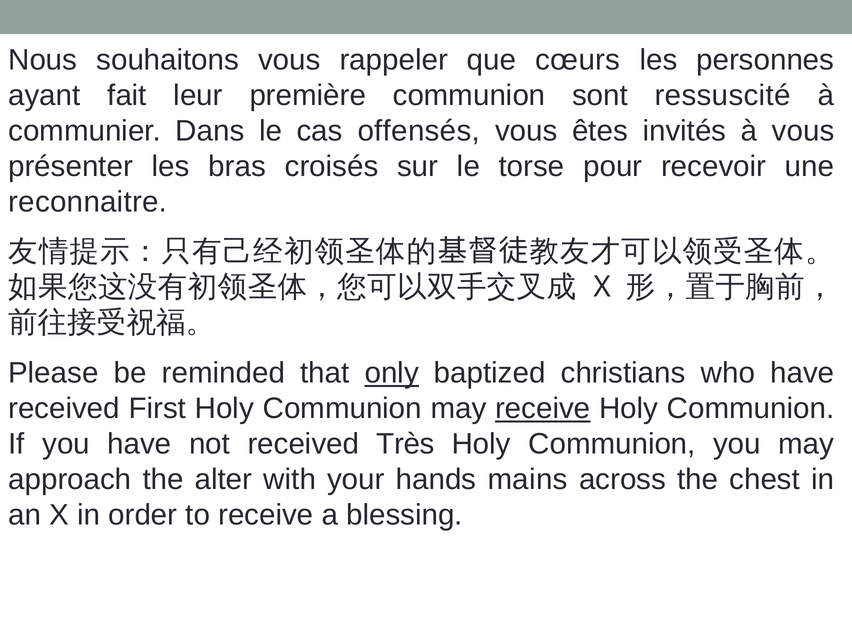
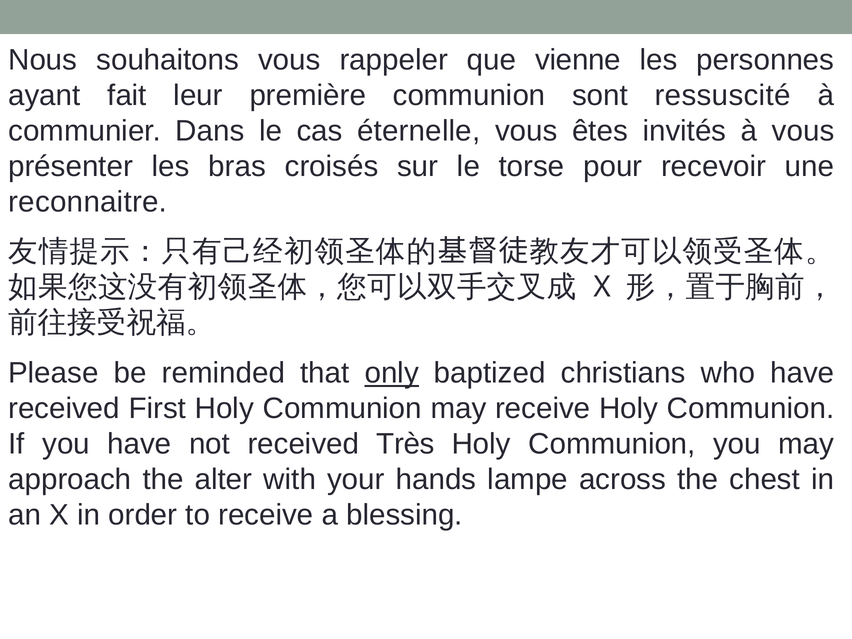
cœurs: cœurs -> vienne
offensés: offensés -> éternelle
receive at (543, 409) underline: present -> none
mains: mains -> lampe
